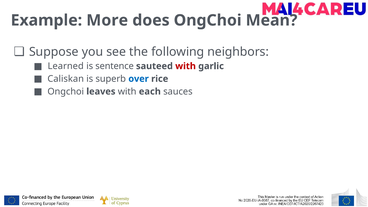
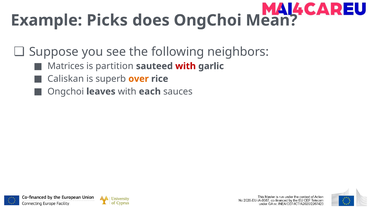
More: More -> Picks
Learned: Learned -> Matrices
sentence: sentence -> partition
over colour: blue -> orange
